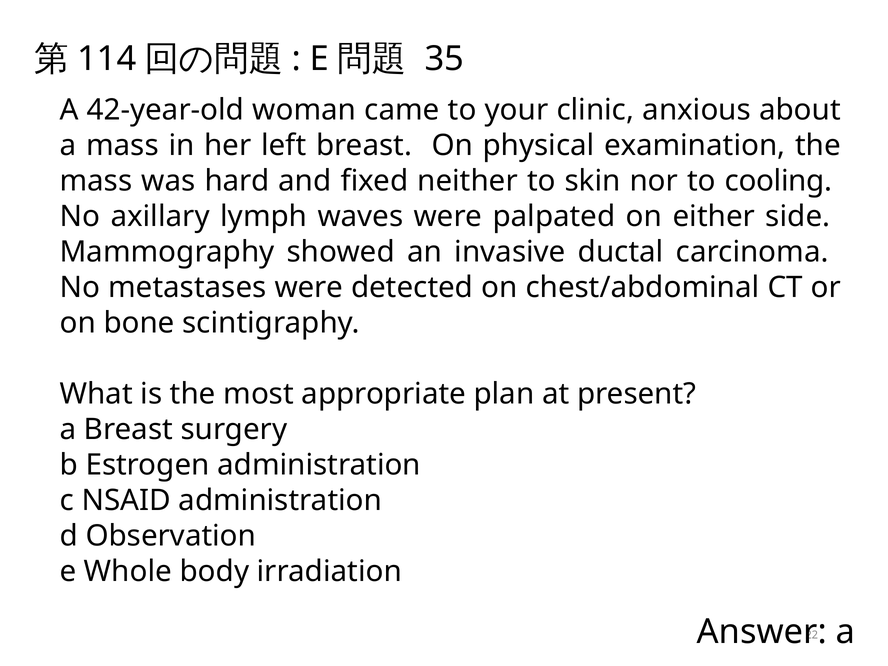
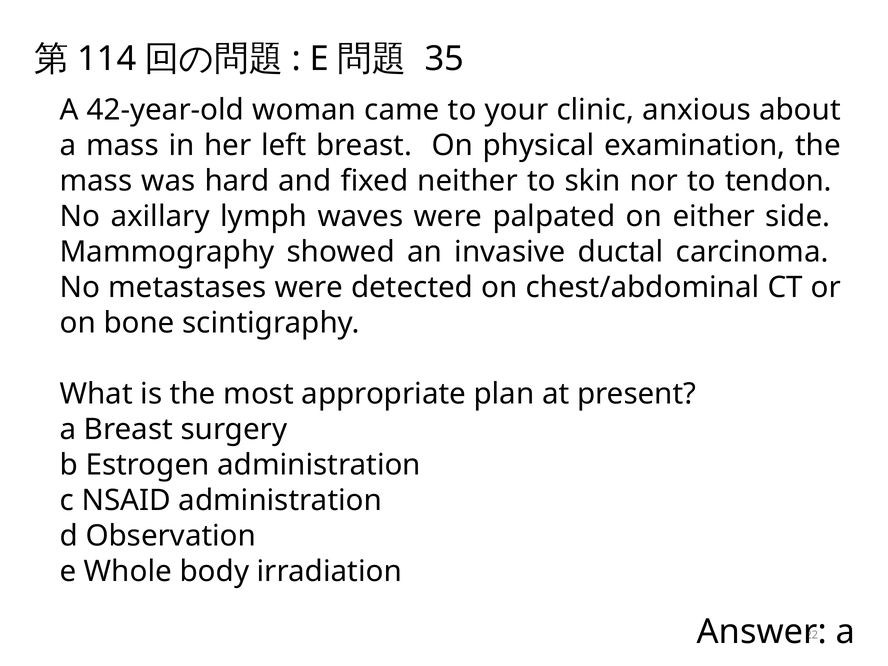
cooling: cooling -> tendon
